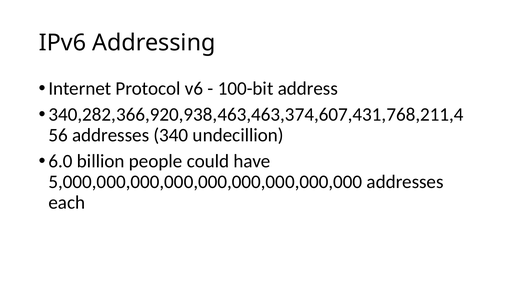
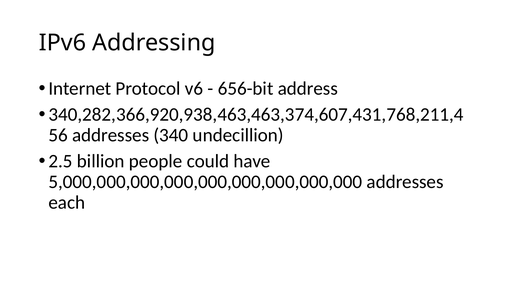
100-bit: 100-bit -> 656-bit
6.0: 6.0 -> 2.5
